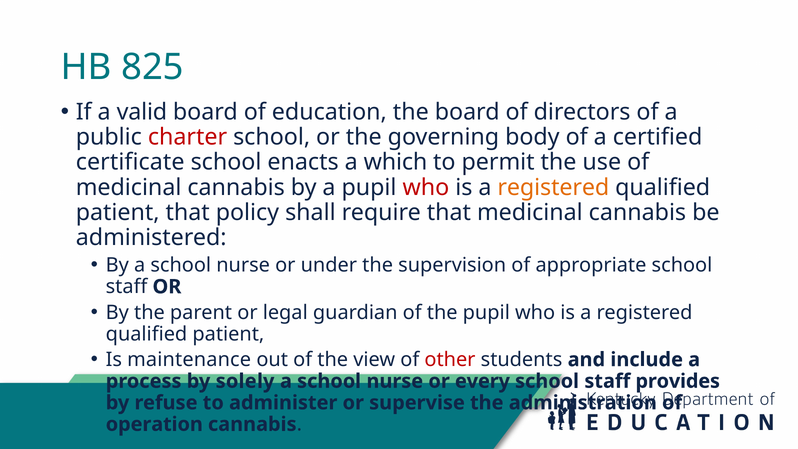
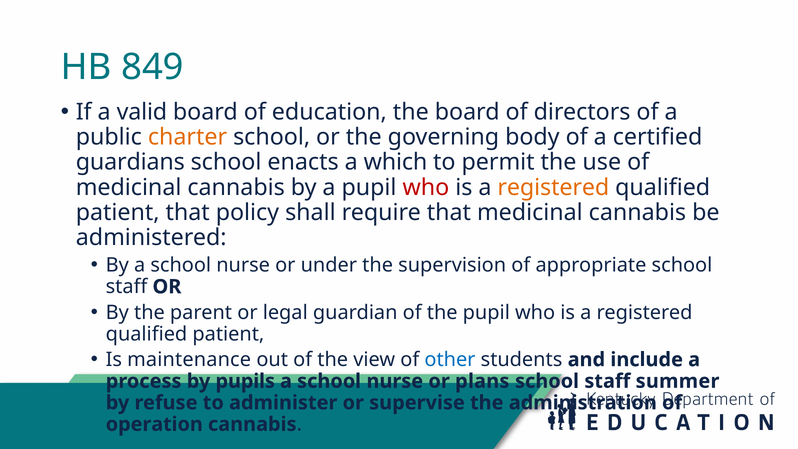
825: 825 -> 849
charter colour: red -> orange
certificate: certificate -> guardians
other colour: red -> blue
solely: solely -> pupils
every: every -> plans
provides: provides -> summer
